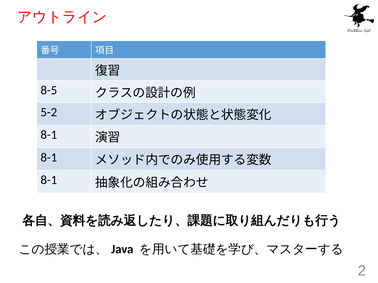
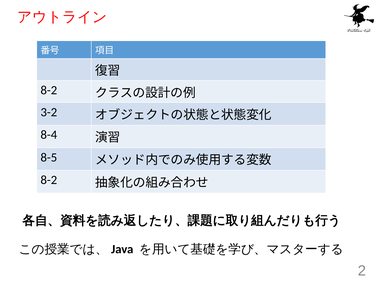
8-5 at (49, 90): 8-5 -> 8-2
5-2: 5-2 -> 3-2
8-1 at (49, 135): 8-1 -> 8-4
8-1 at (49, 158): 8-1 -> 8-5
8-1 at (49, 180): 8-1 -> 8-2
